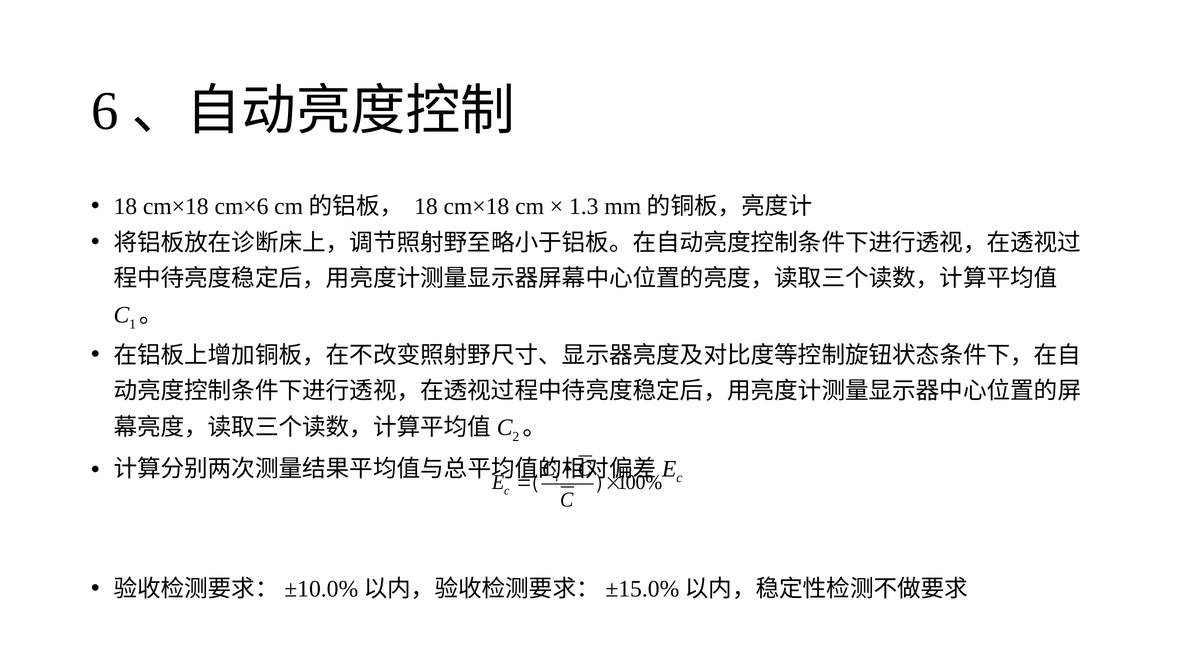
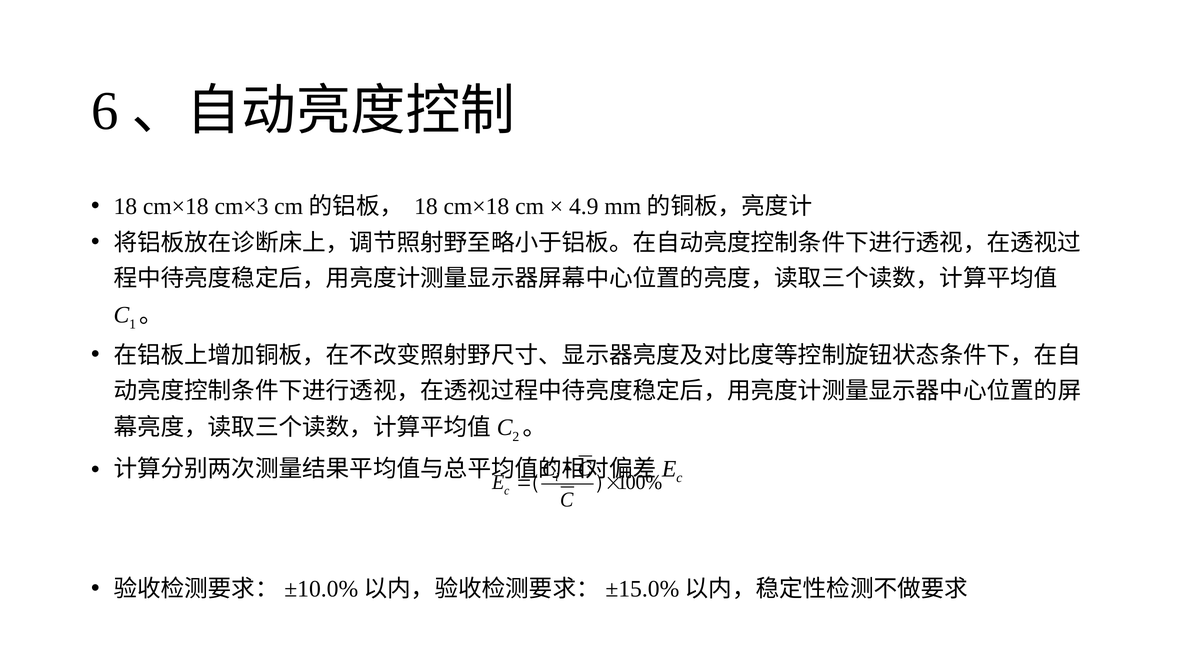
cm×6: cm×6 -> cm×3
1.3: 1.3 -> 4.9
